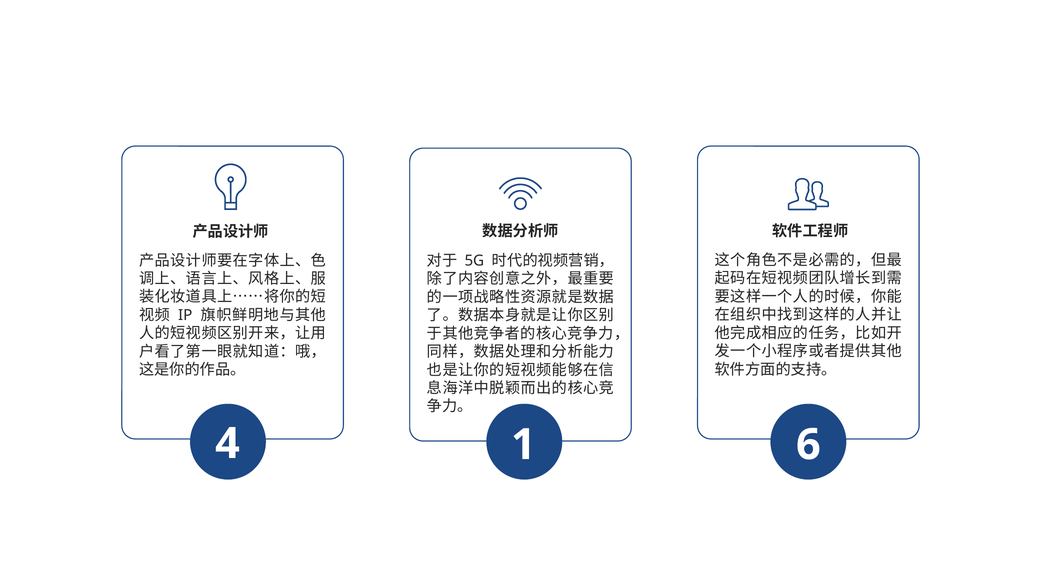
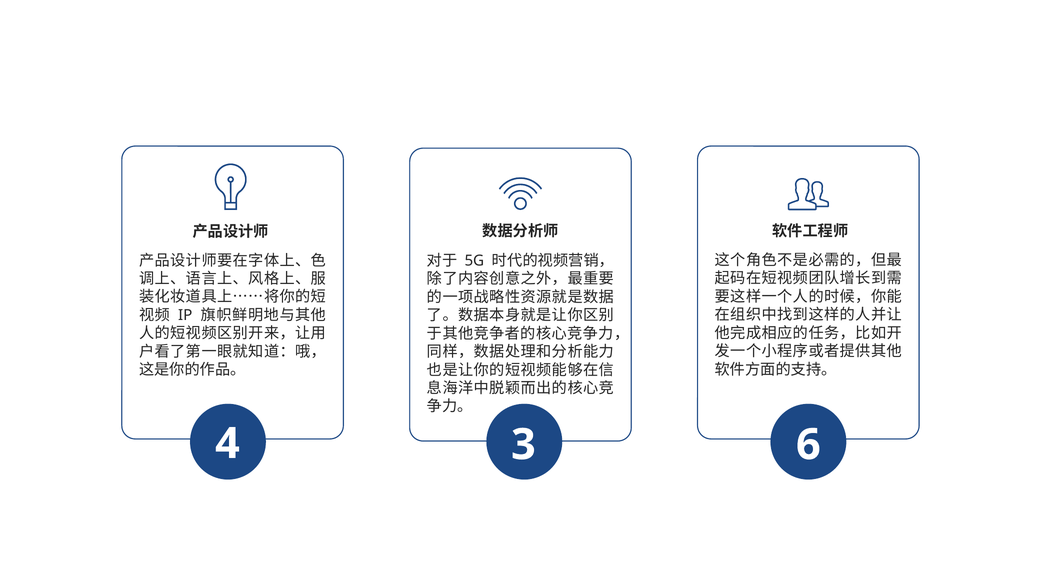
1: 1 -> 3
